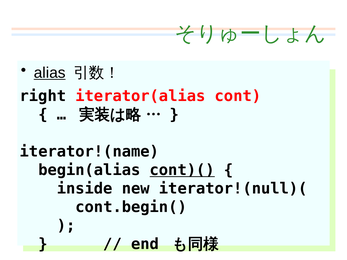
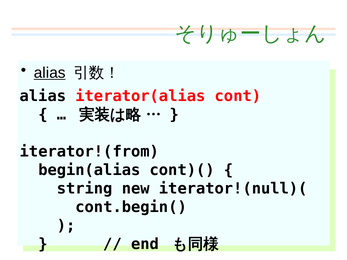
right at (43, 96): right -> alias
iterator!(name: iterator!(name -> iterator!(from
cont)( underline: present -> none
inside: inside -> string
